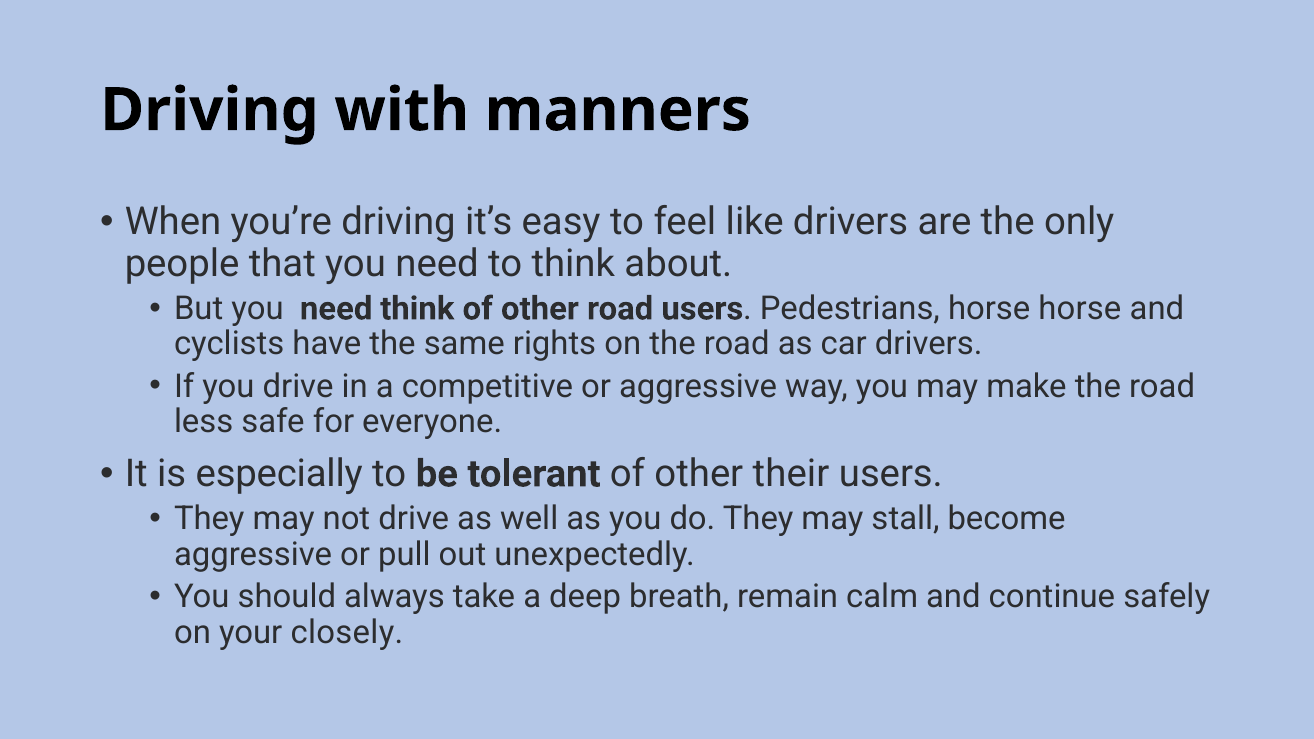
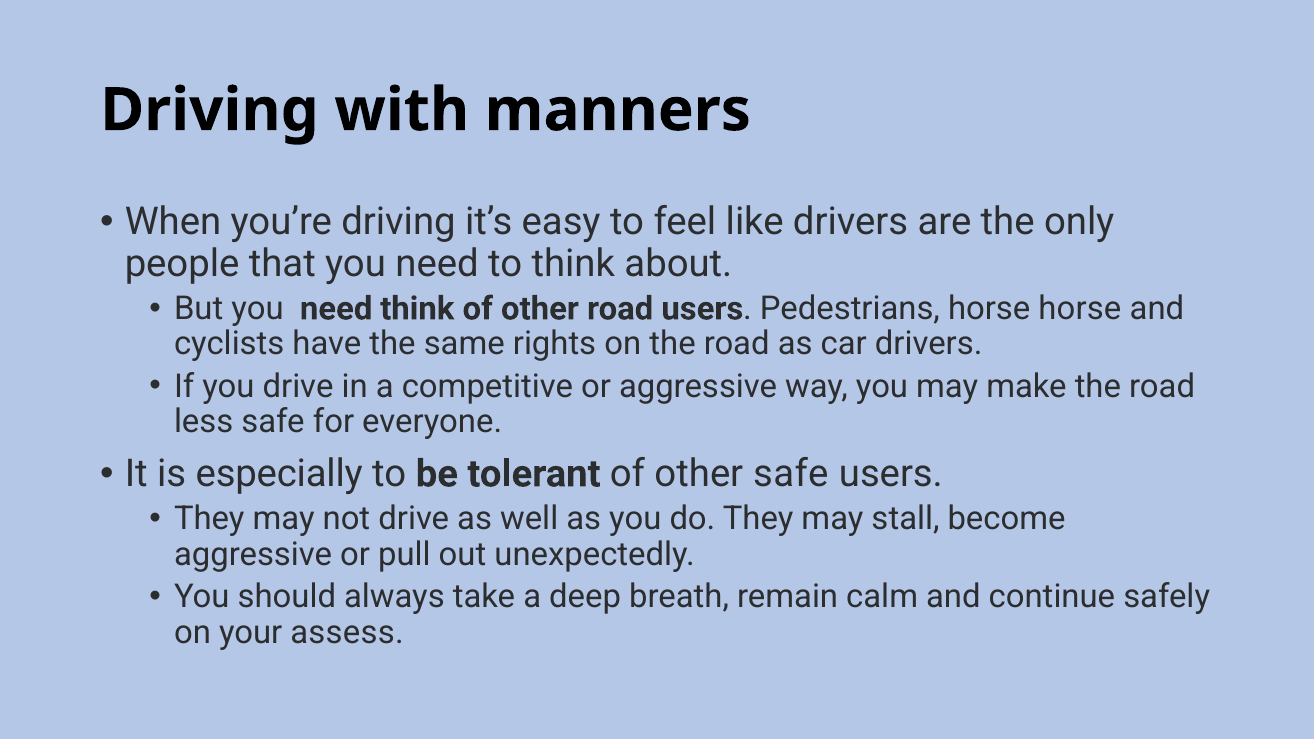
other their: their -> safe
closely: closely -> assess
